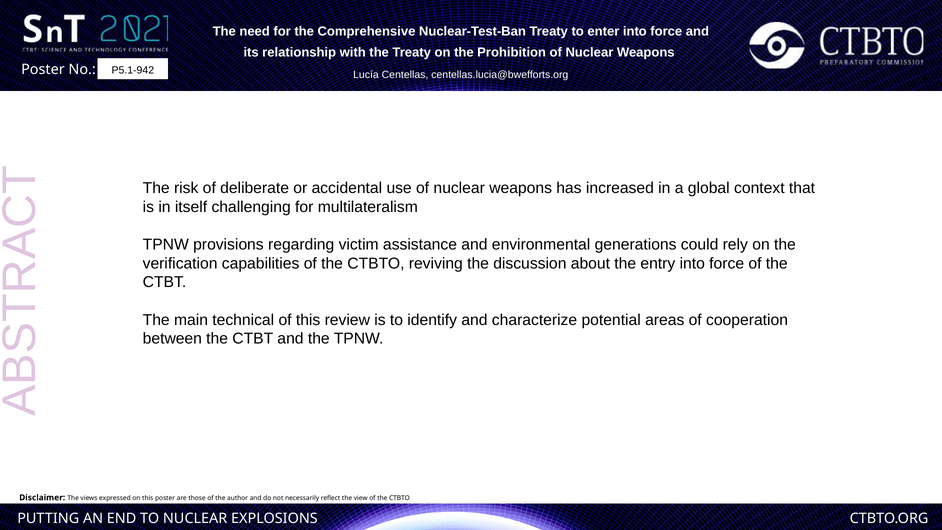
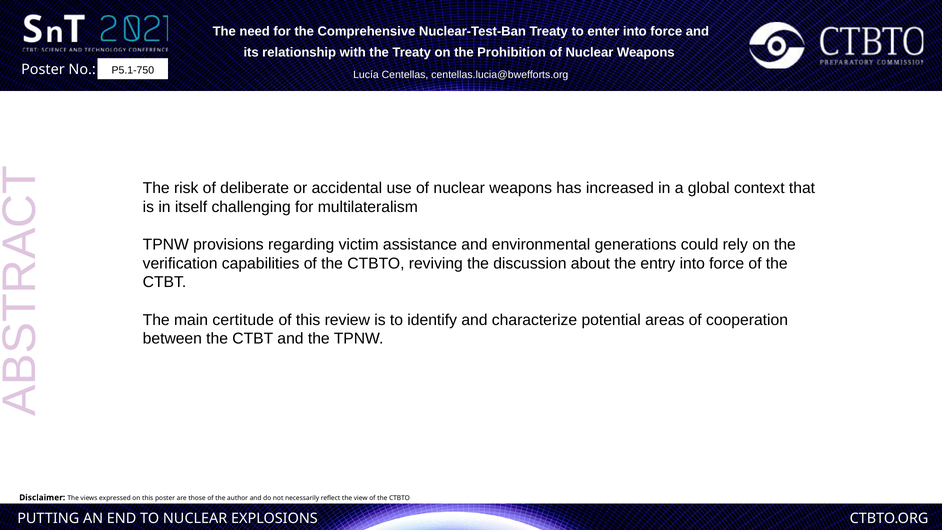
P5.1-942: P5.1-942 -> P5.1-750
technical: technical -> certitude
